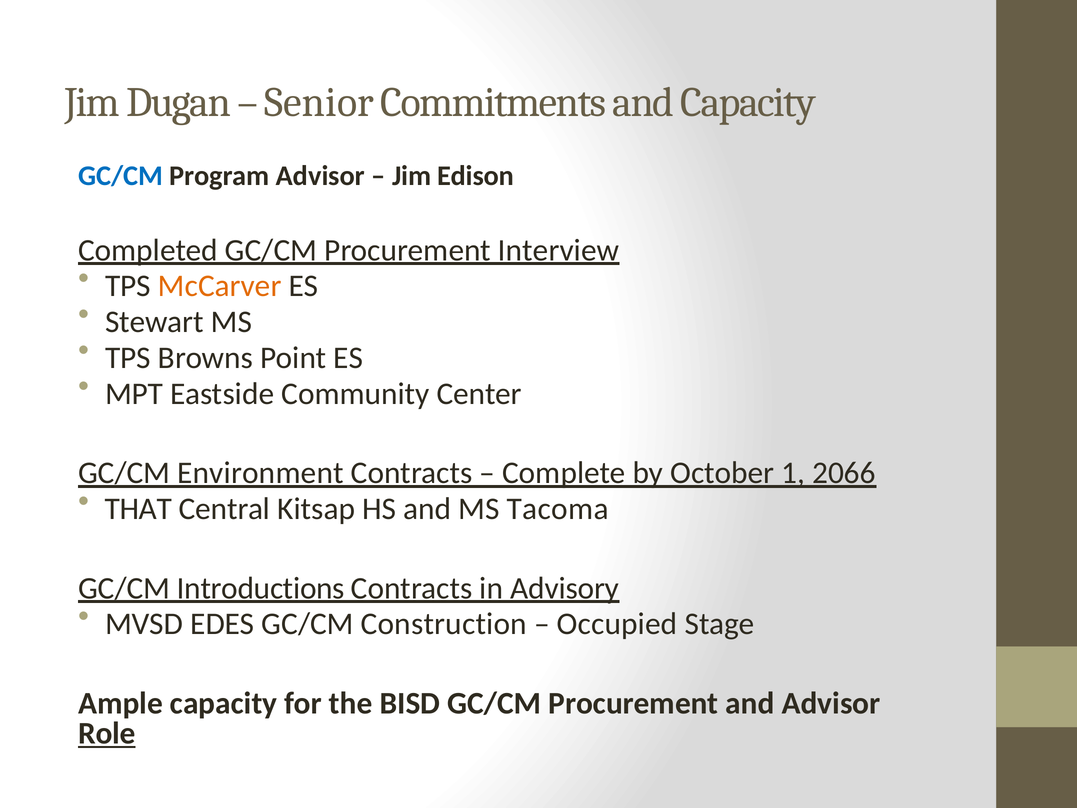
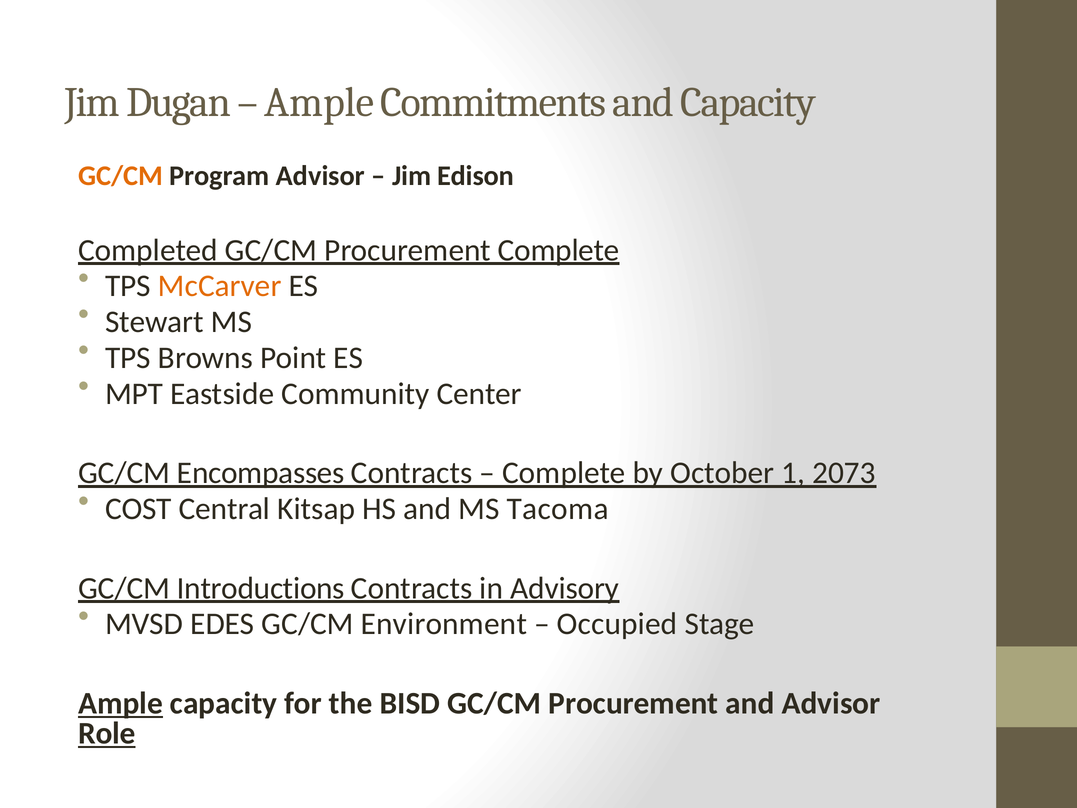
Senior at (319, 103): Senior -> Ample
GC/CM at (121, 176) colour: blue -> orange
Procurement Interview: Interview -> Complete
Environment: Environment -> Encompasses
2066: 2066 -> 2073
THAT: THAT -> COST
Construction: Construction -> Environment
Ample at (121, 703) underline: none -> present
